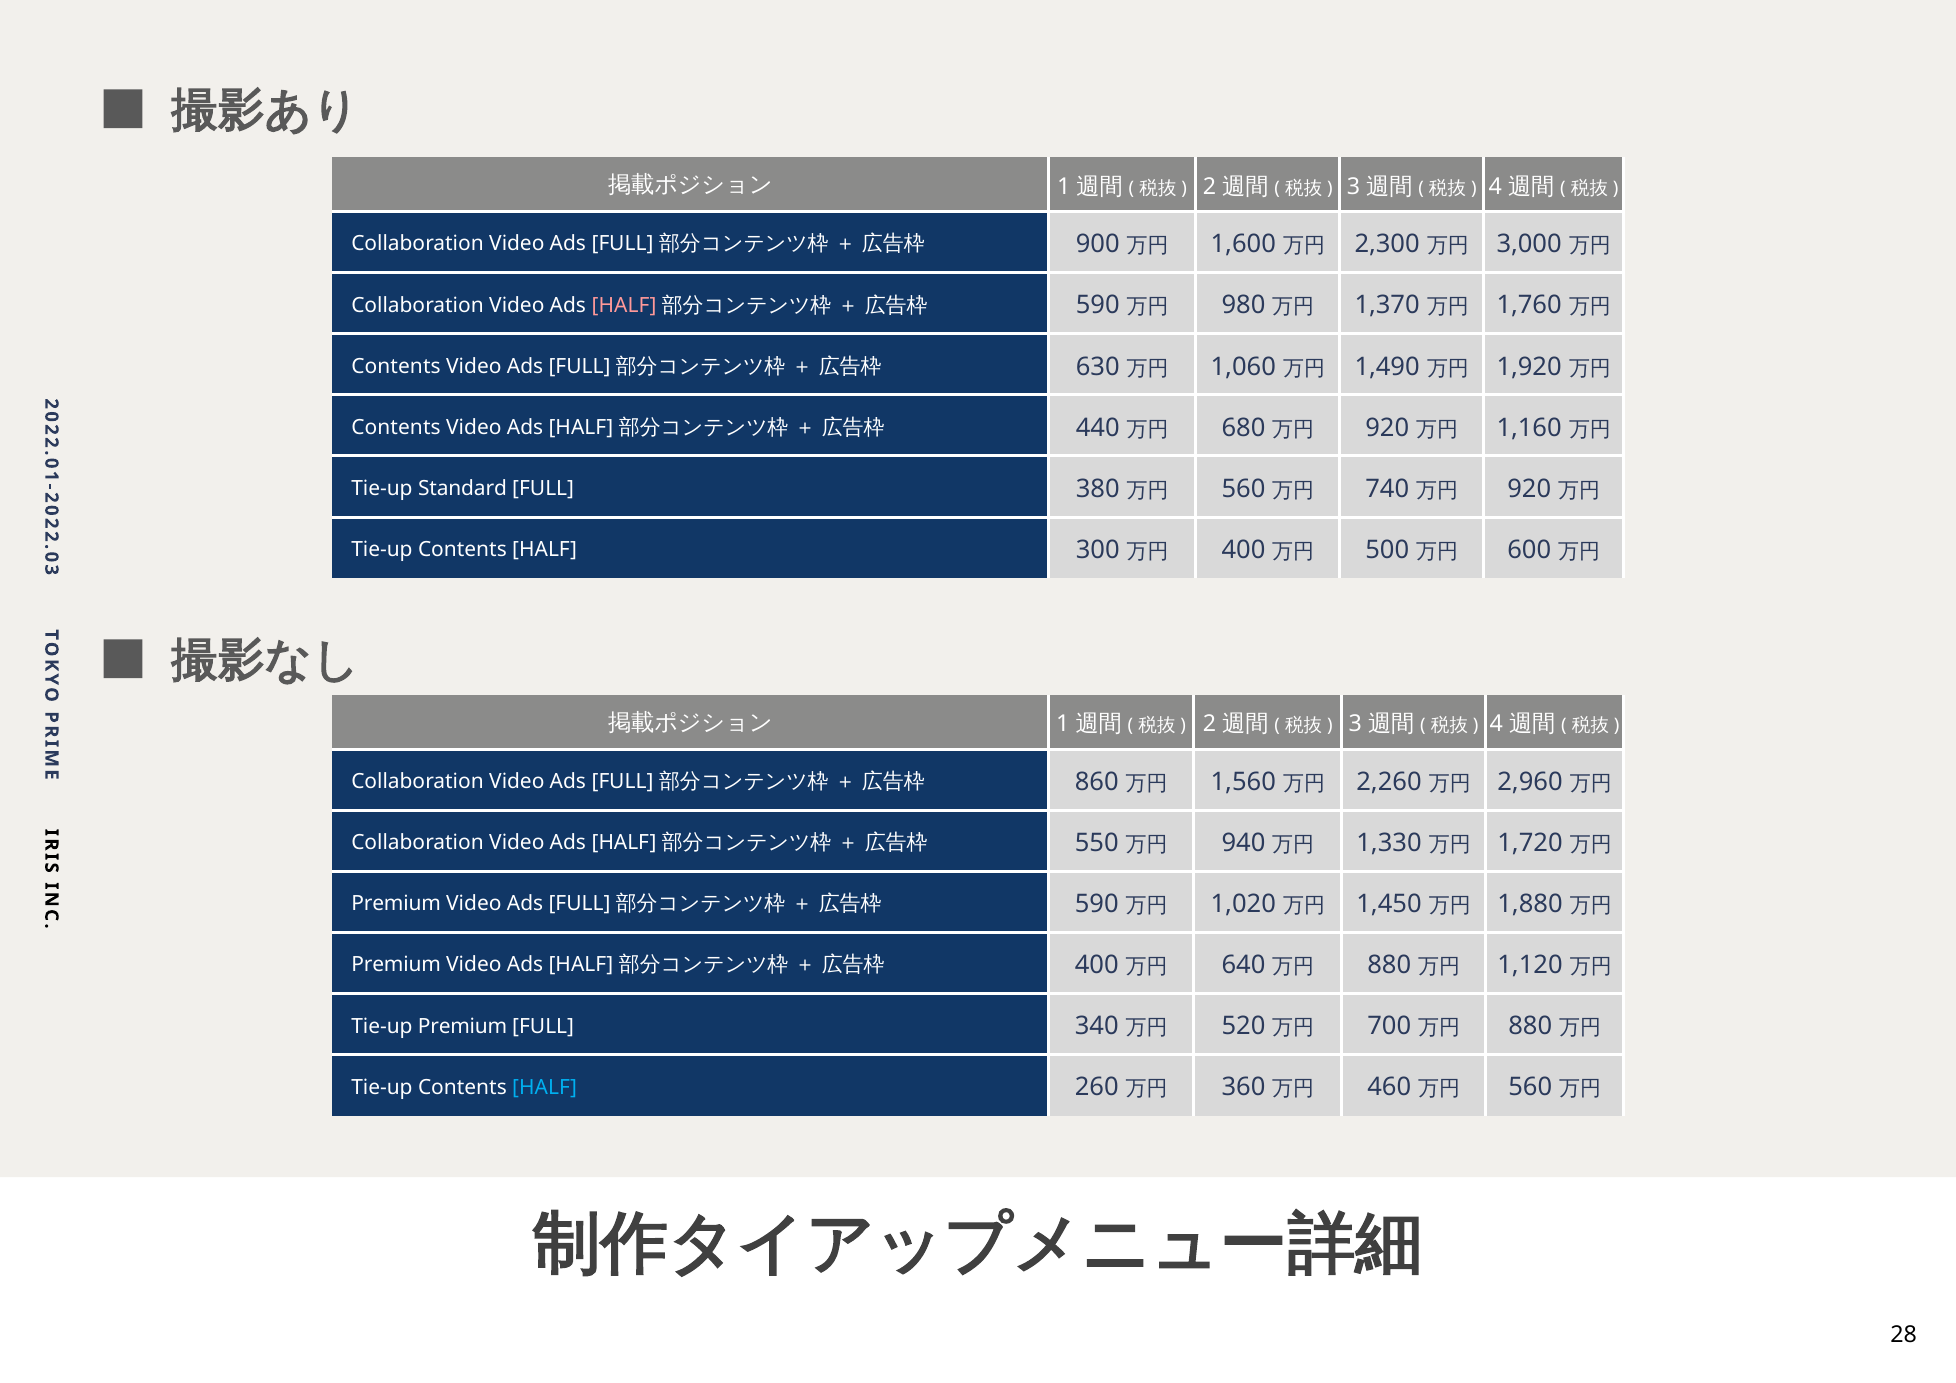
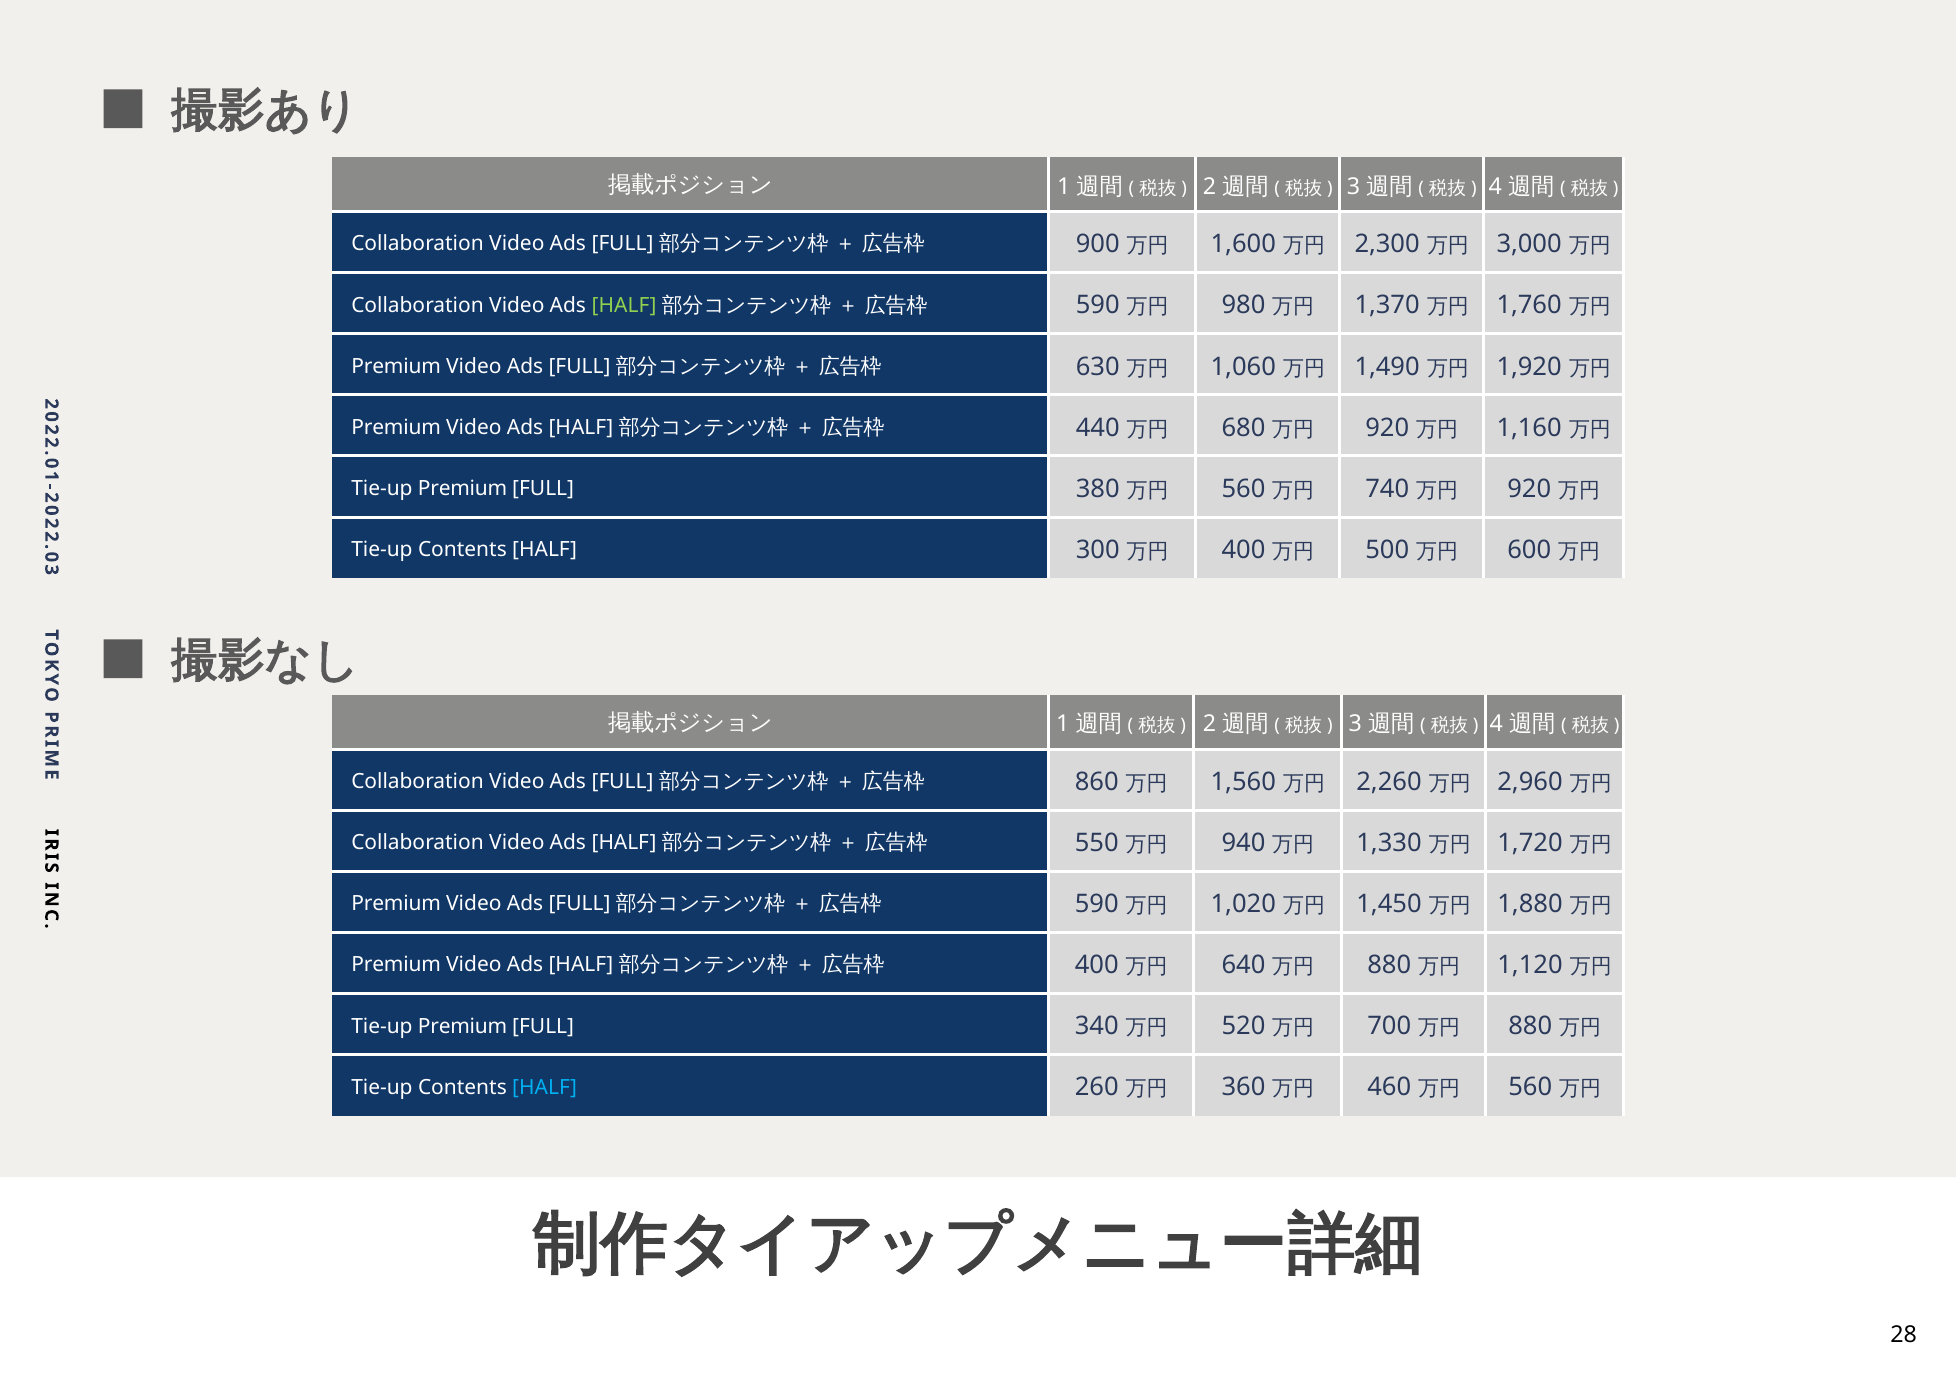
HALF at (624, 305) colour: pink -> light green
Contents at (396, 366): Contents -> Premium
Contents at (396, 427): Contents -> Premium
Standard at (463, 489): Standard -> Premium
